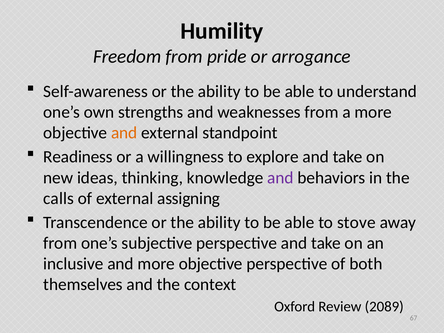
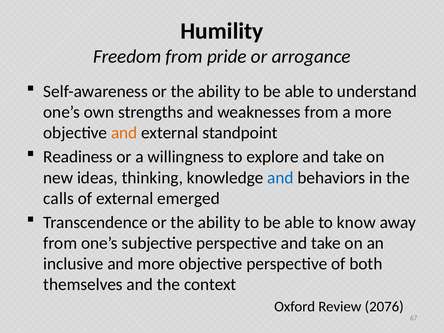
and at (280, 178) colour: purple -> blue
assigning: assigning -> emerged
stove: stove -> know
2089: 2089 -> 2076
